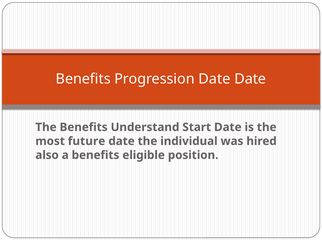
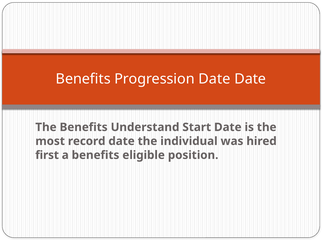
future: future -> record
also: also -> first
